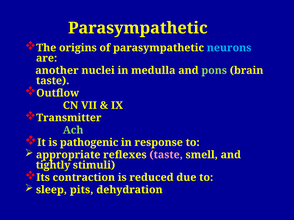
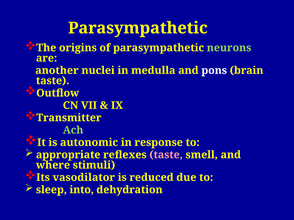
neurons colour: light blue -> light green
pons colour: light green -> white
pathogenic: pathogenic -> autonomic
tightly: tightly -> where
contraction: contraction -> vasodilator
pits: pits -> into
